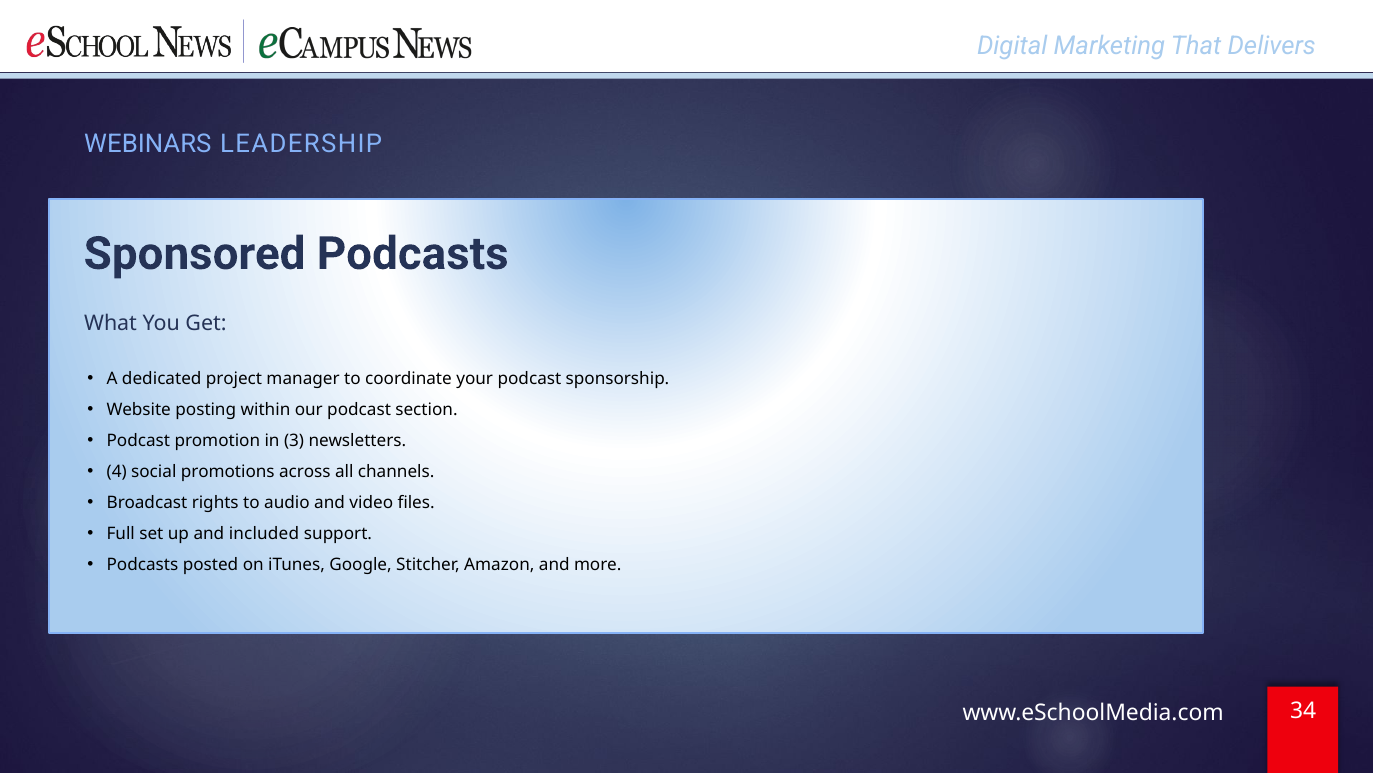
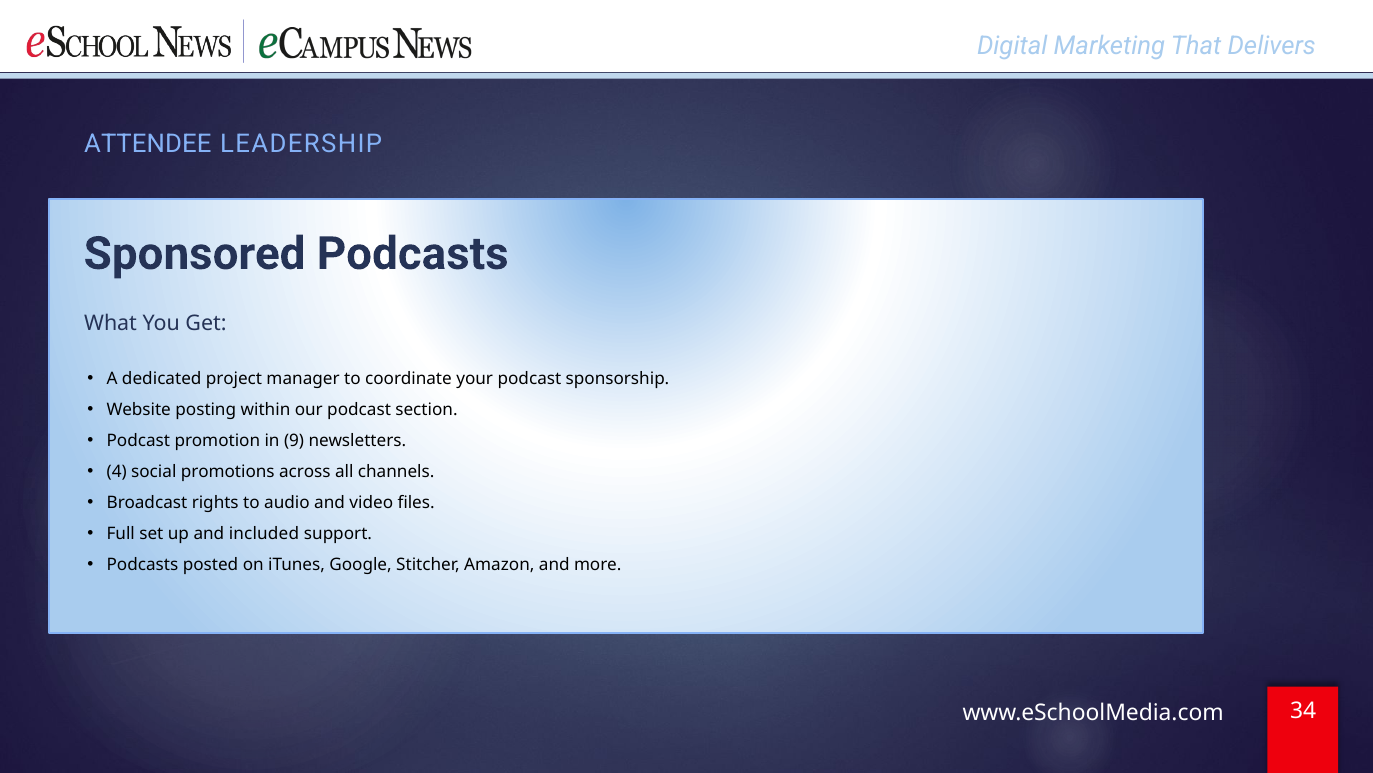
WEBINARS: WEBINARS -> ATTENDEE
3: 3 -> 9
